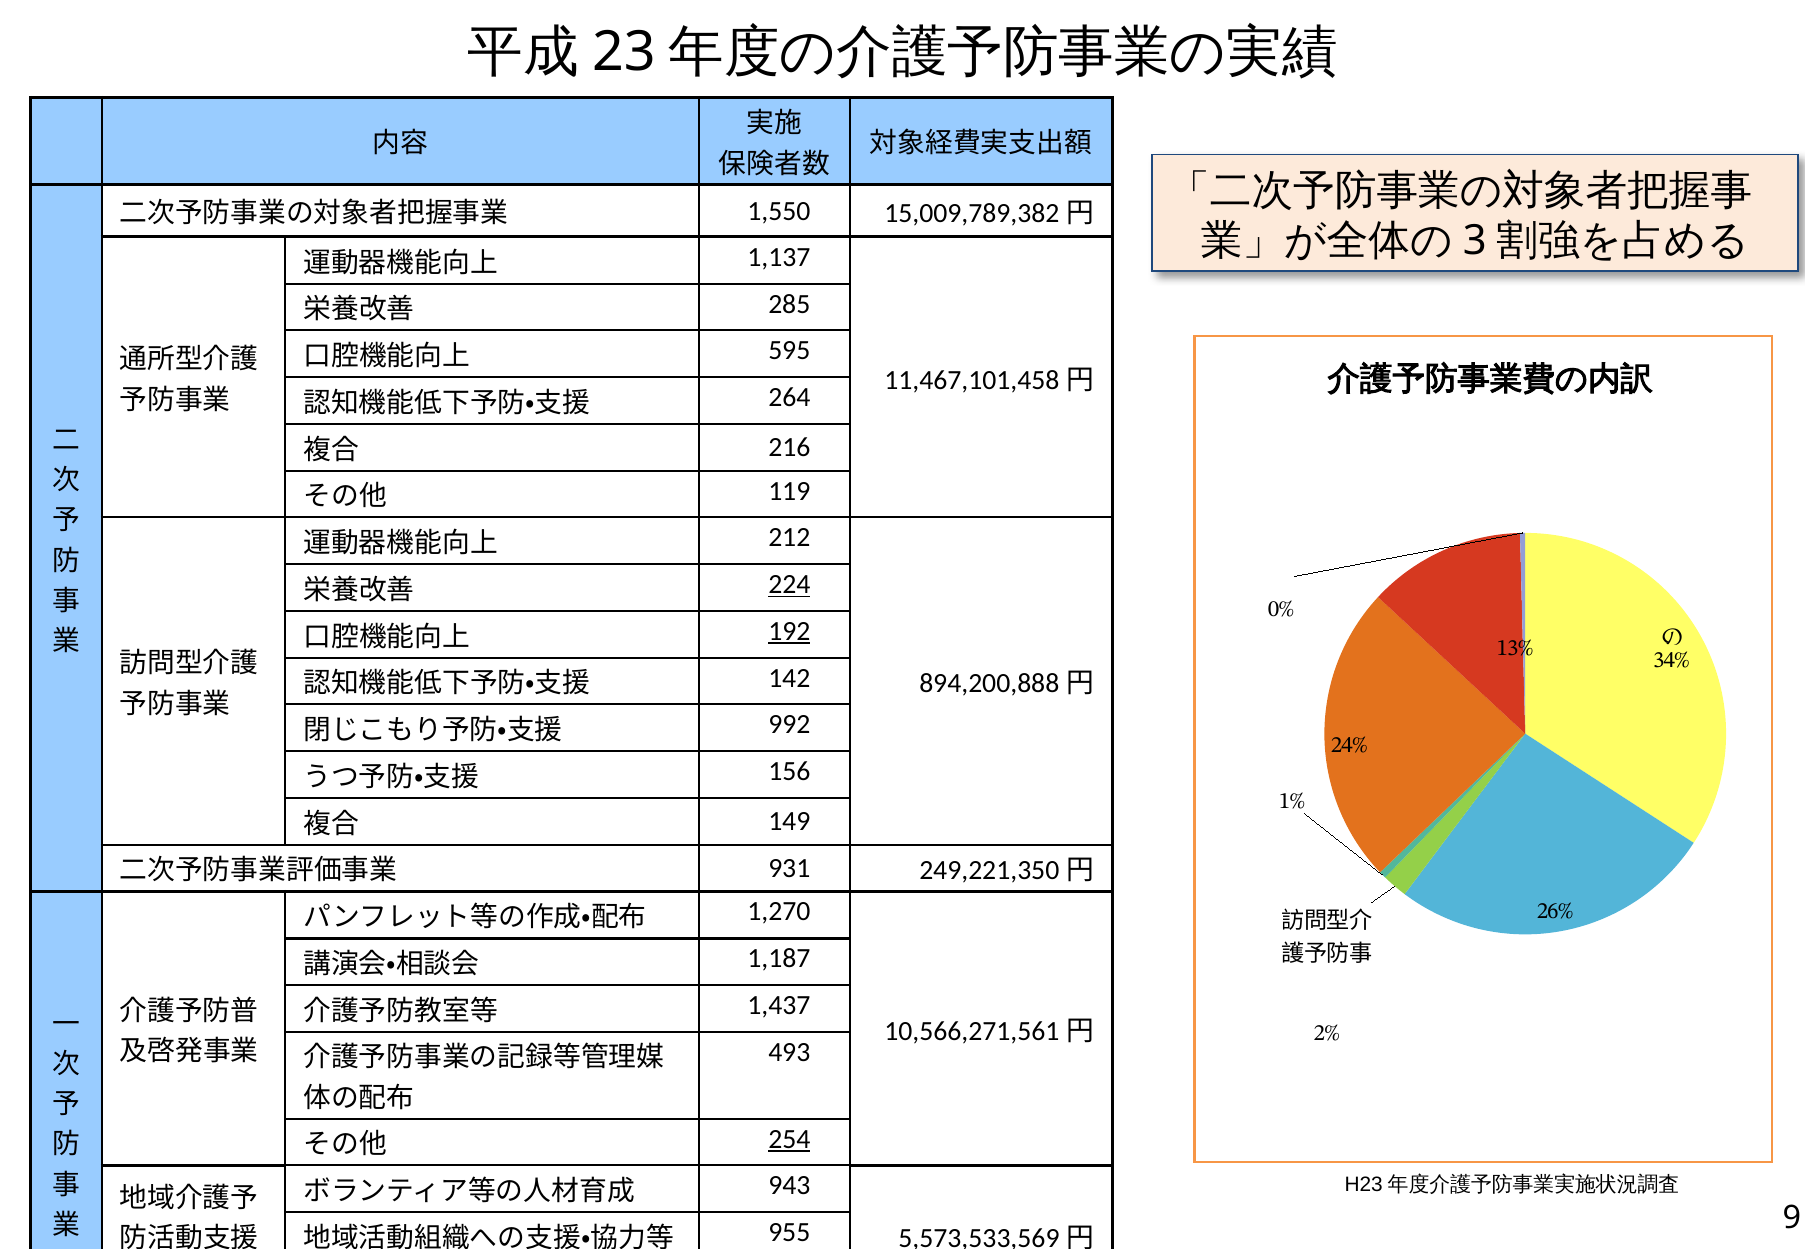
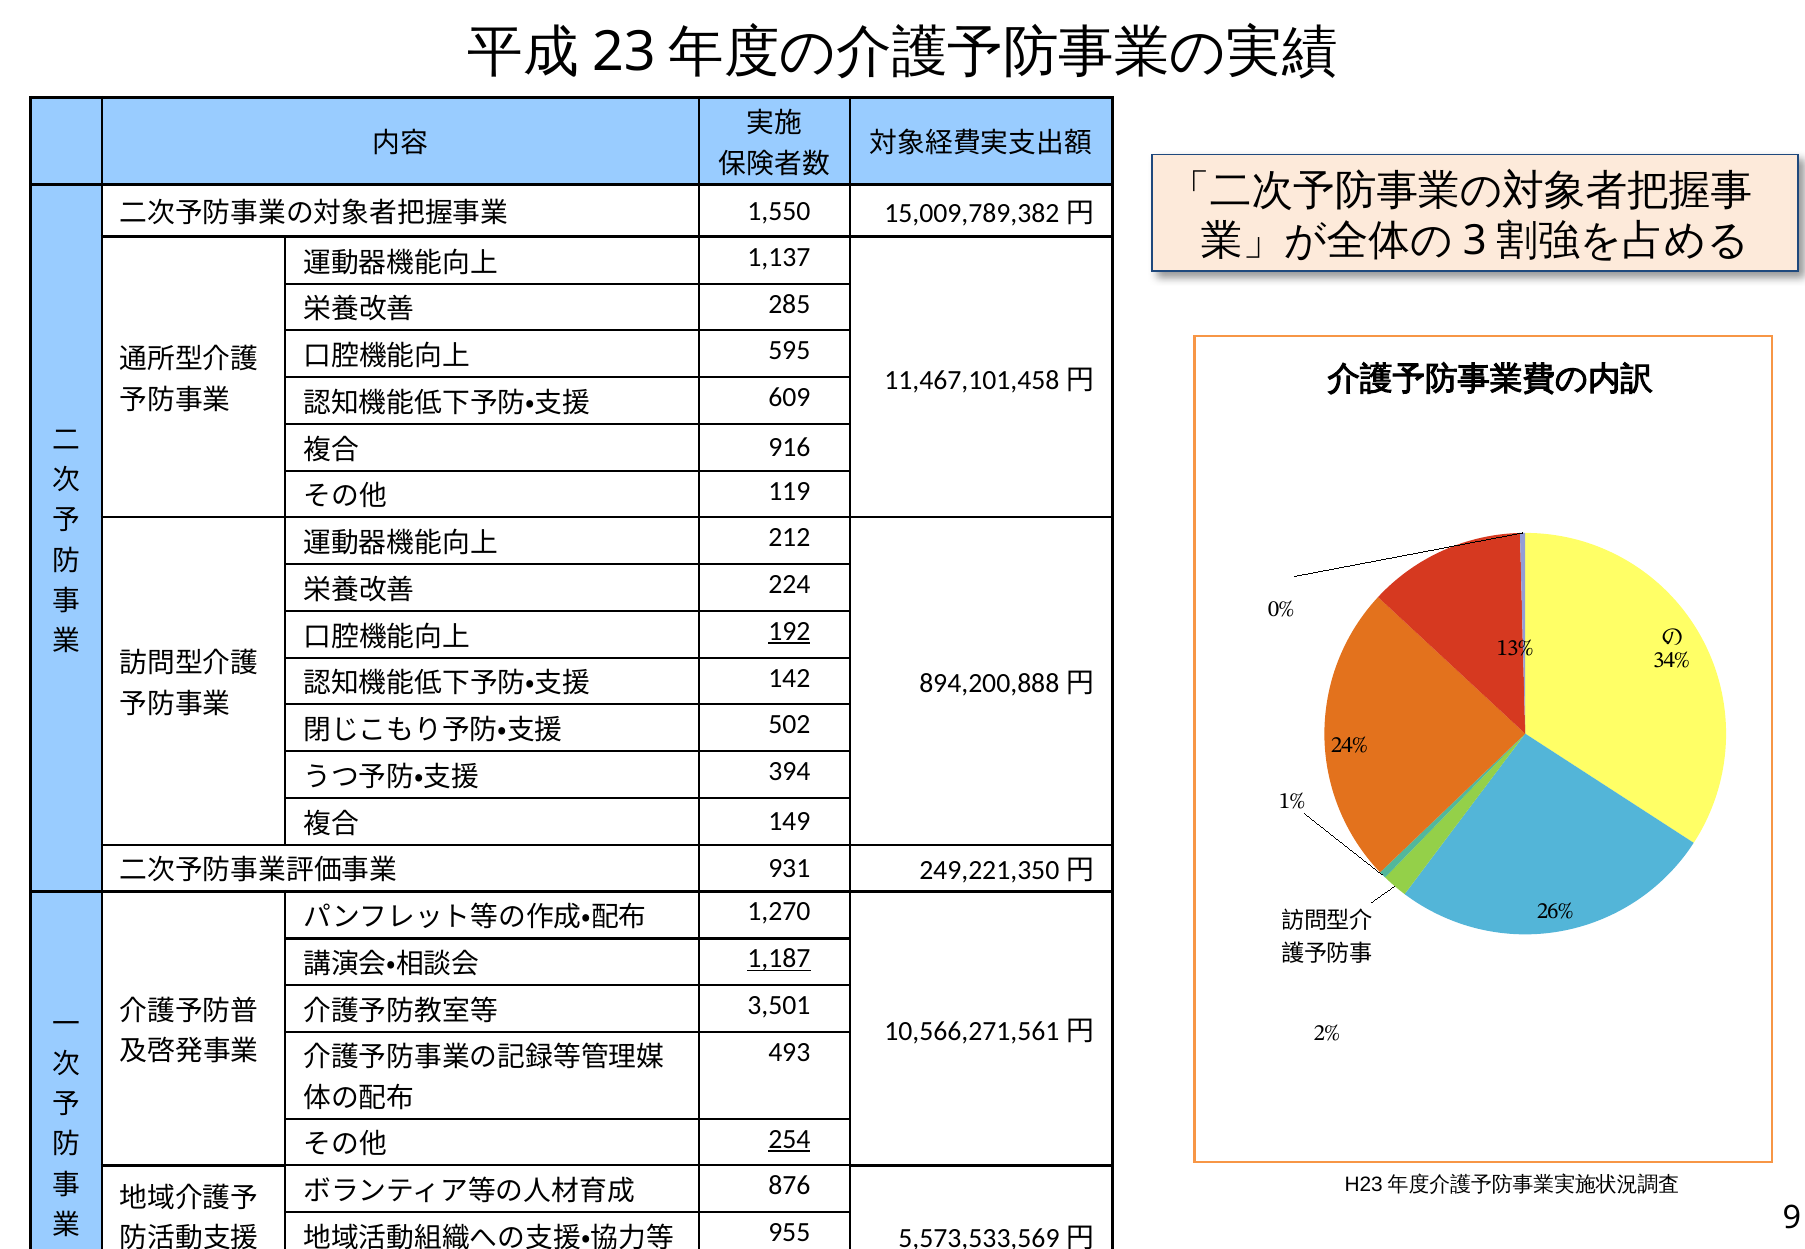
264: 264 -> 609
216 at (789, 448): 216 -> 916
224 underline: present -> none
992: 992 -> 502
156: 156 -> 394
1,187 underline: none -> present
1,437: 1,437 -> 3,501
943: 943 -> 876
